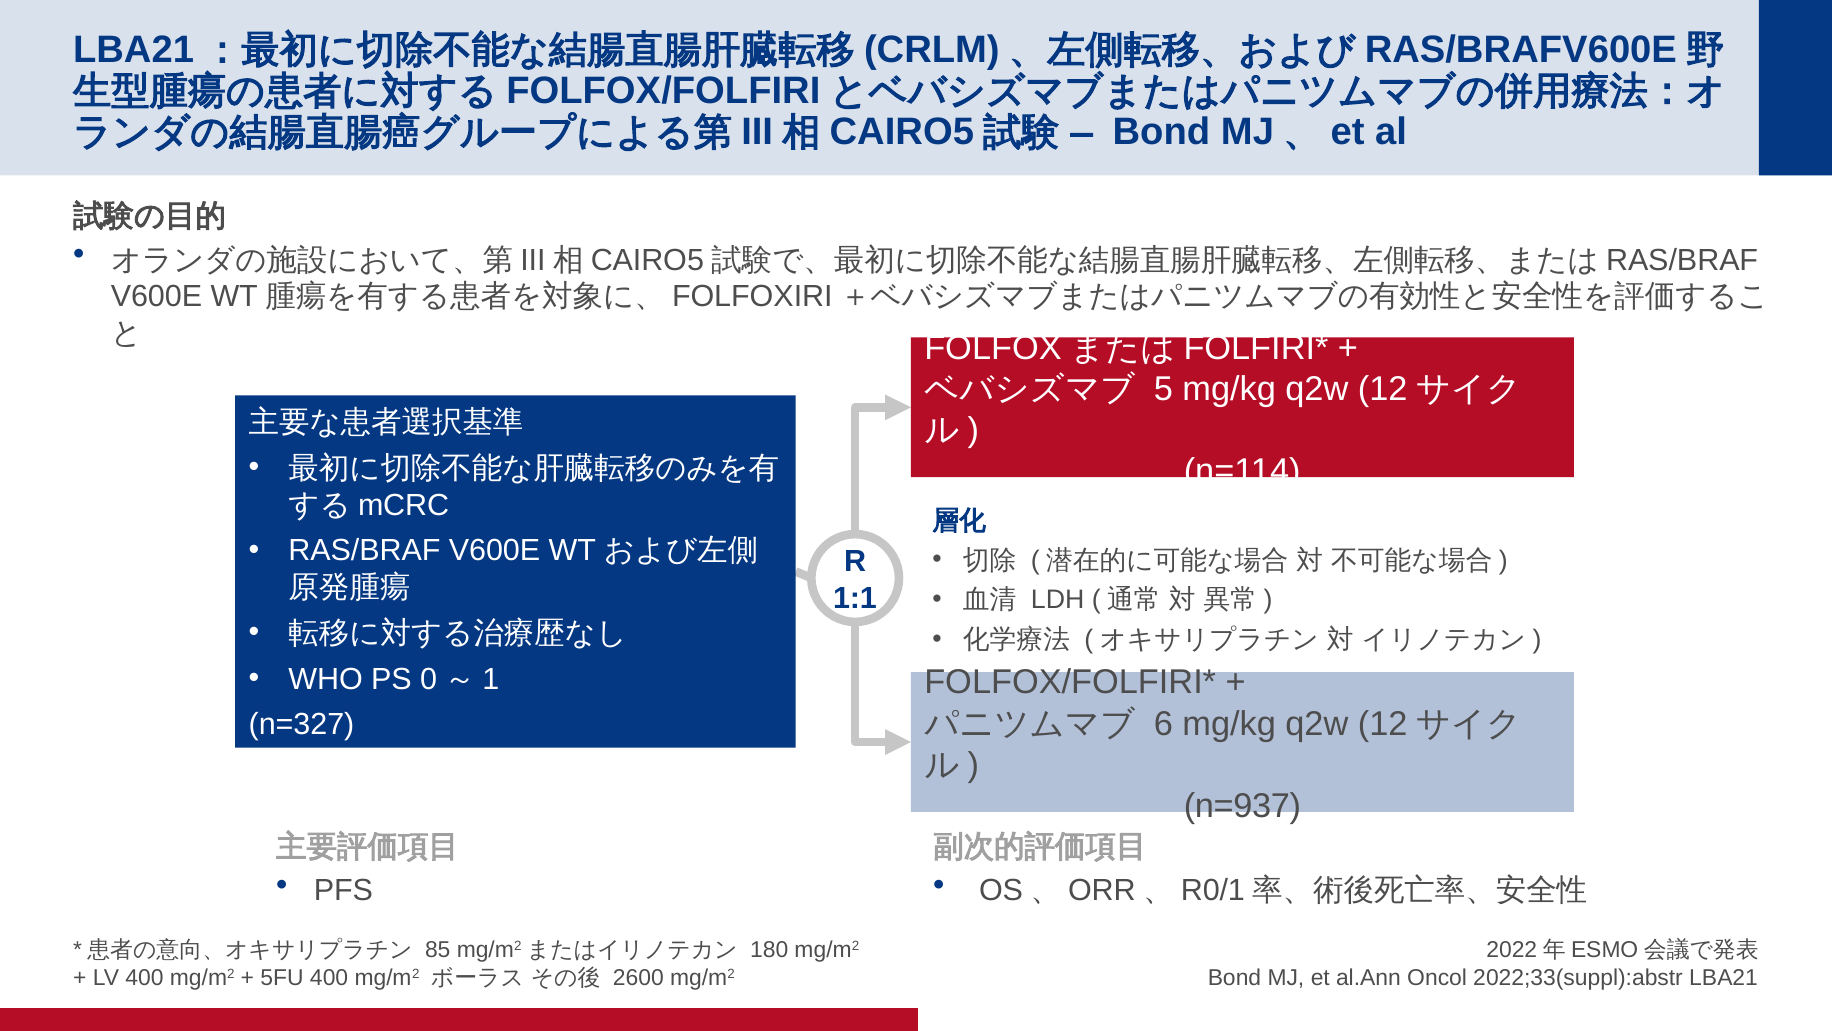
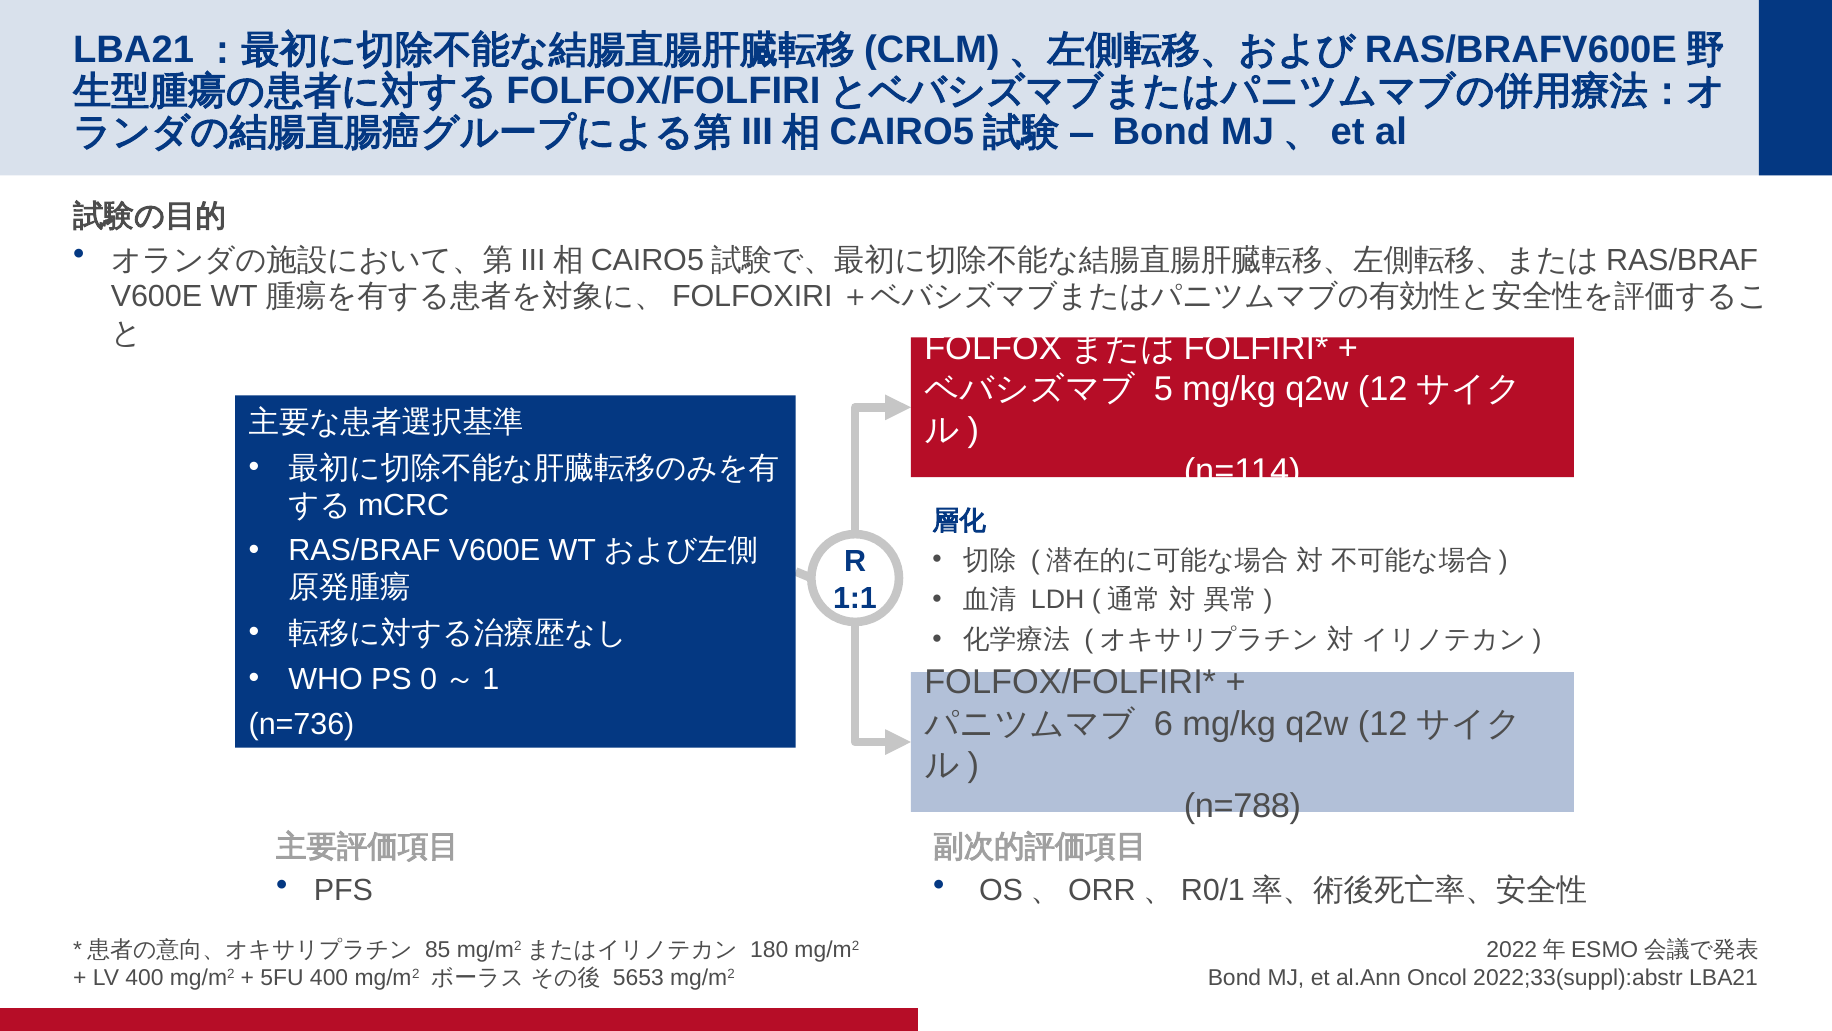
n=327: n=327 -> n=736
n=937: n=937 -> n=788
2600: 2600 -> 5653
